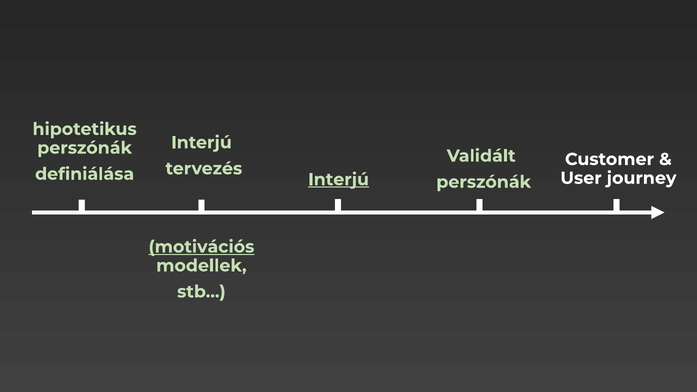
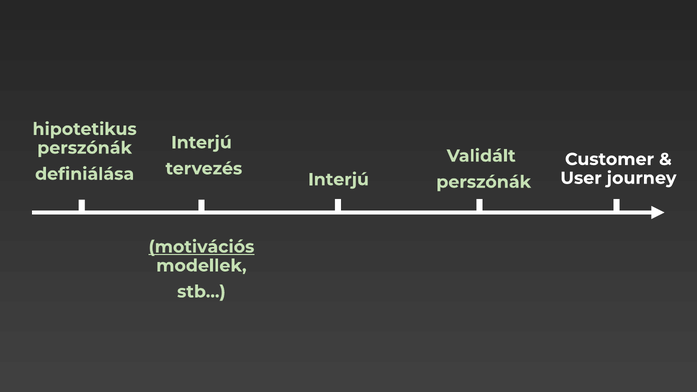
Interjú at (339, 180) underline: present -> none
